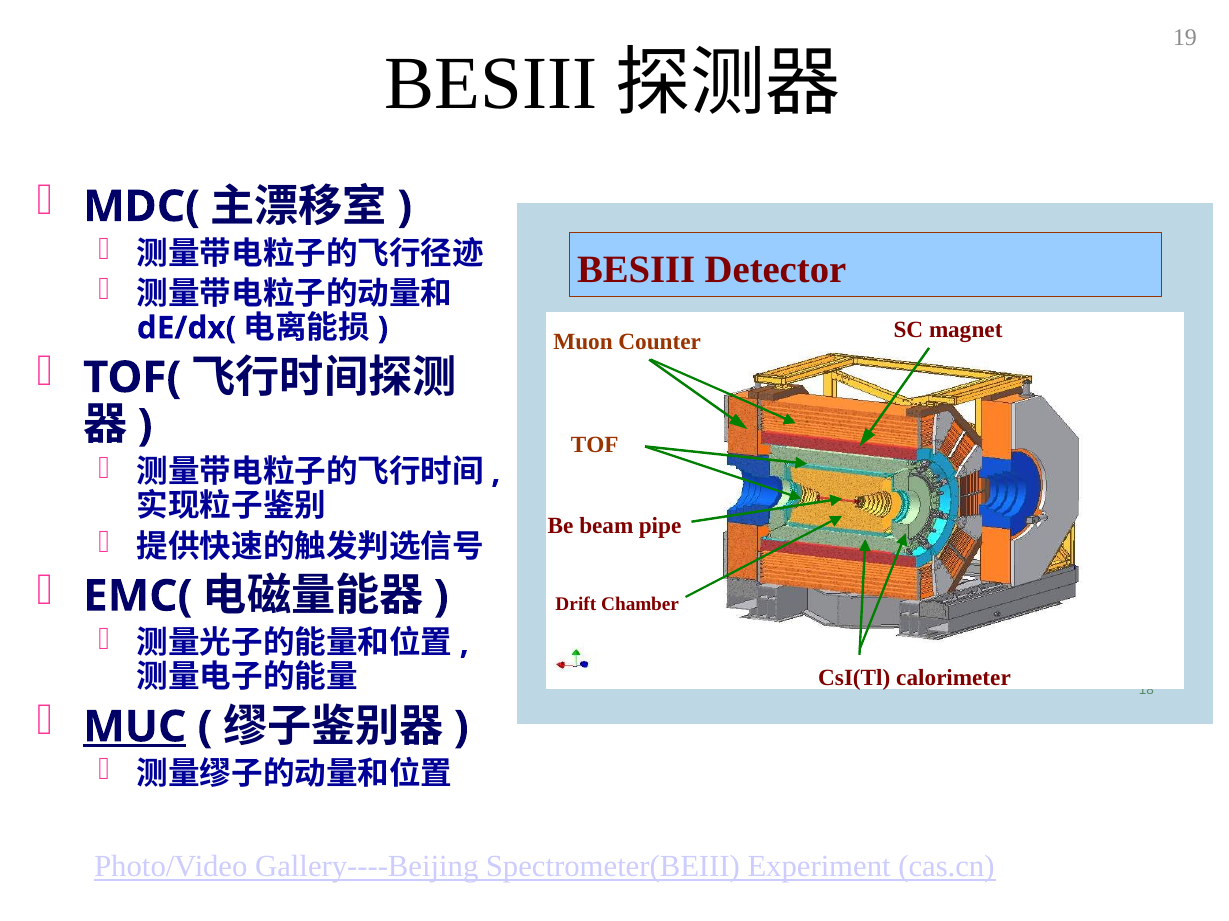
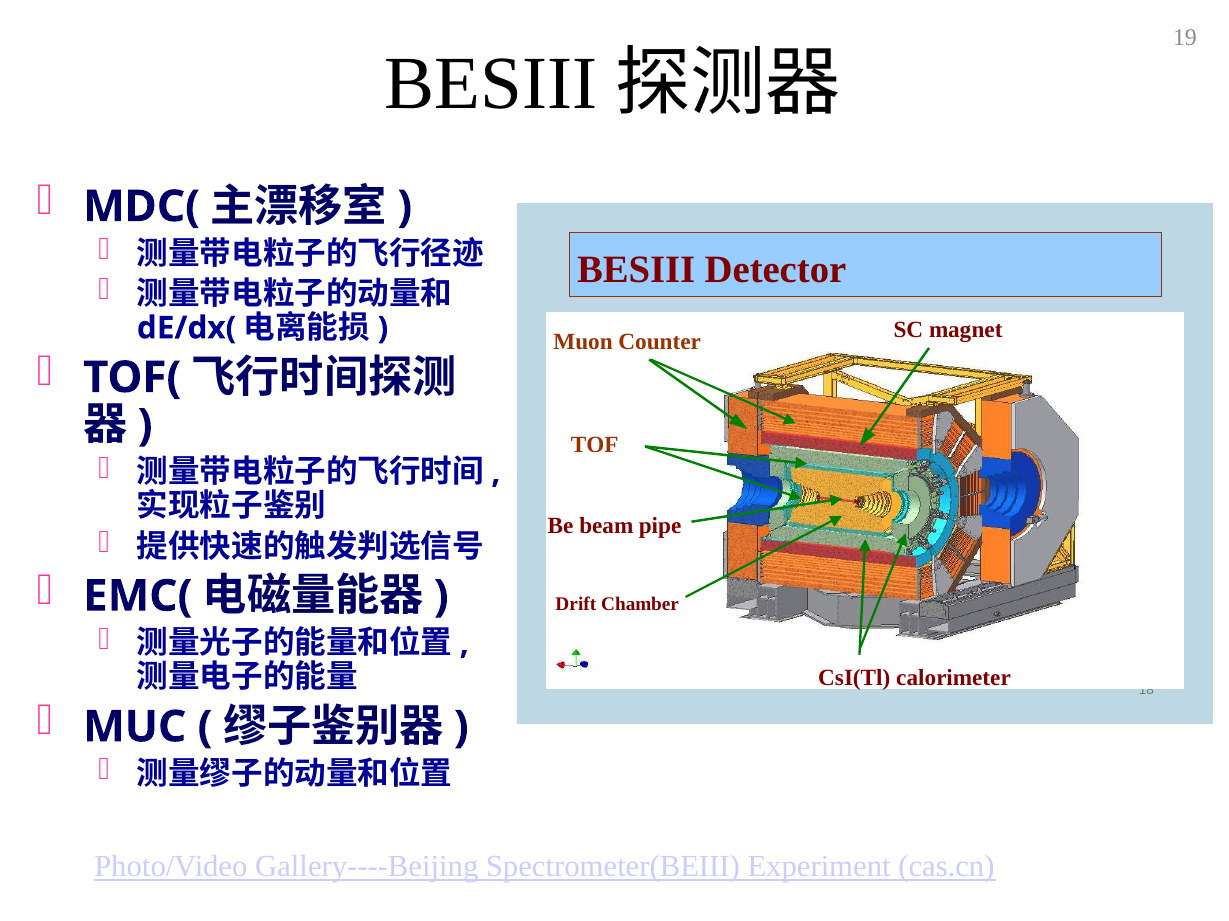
MUC underline: present -> none
